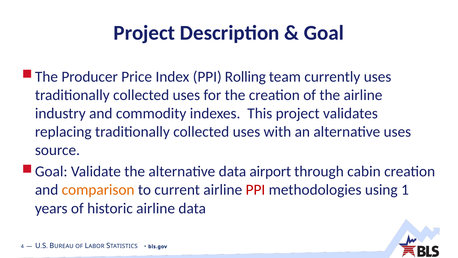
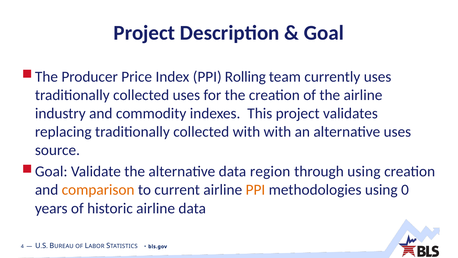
replacing traditionally collected uses: uses -> with
airport: airport -> region
through cabin: cabin -> using
PPI at (255, 190) colour: red -> orange
1: 1 -> 0
